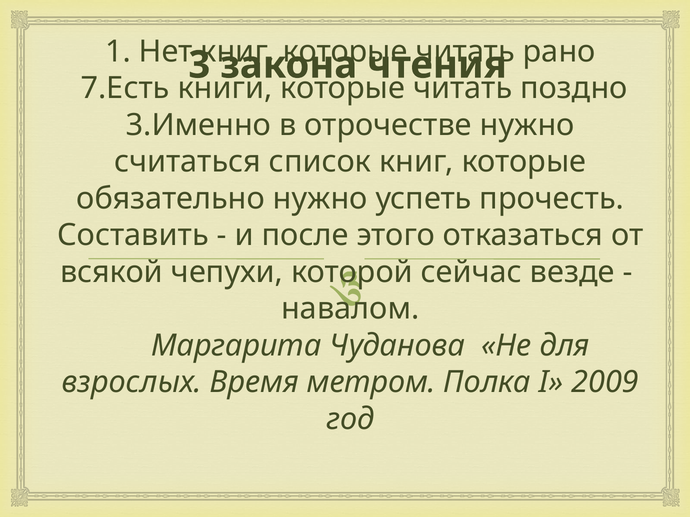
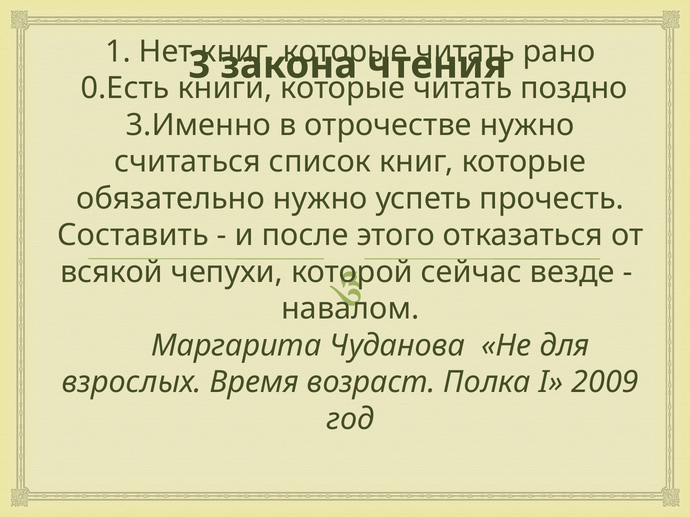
7.Есть: 7.Есть -> 0.Есть
метром: метром -> возраст
